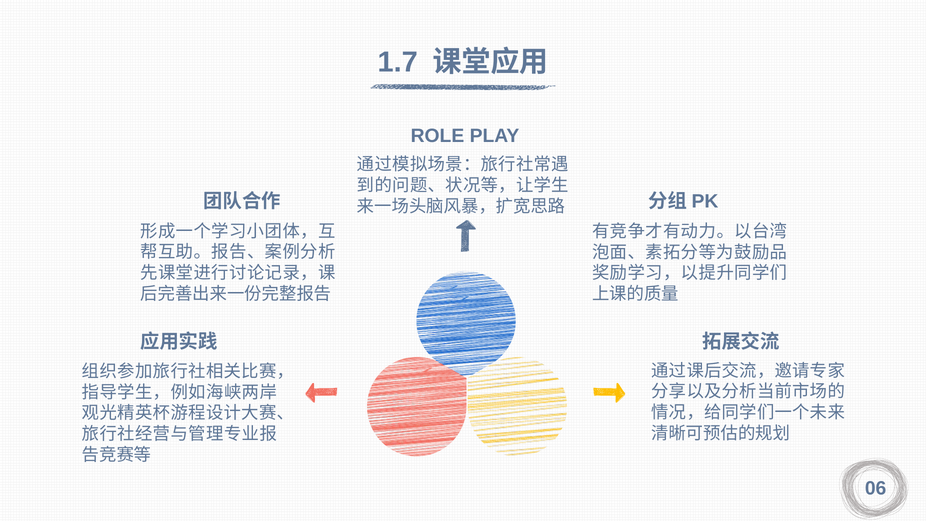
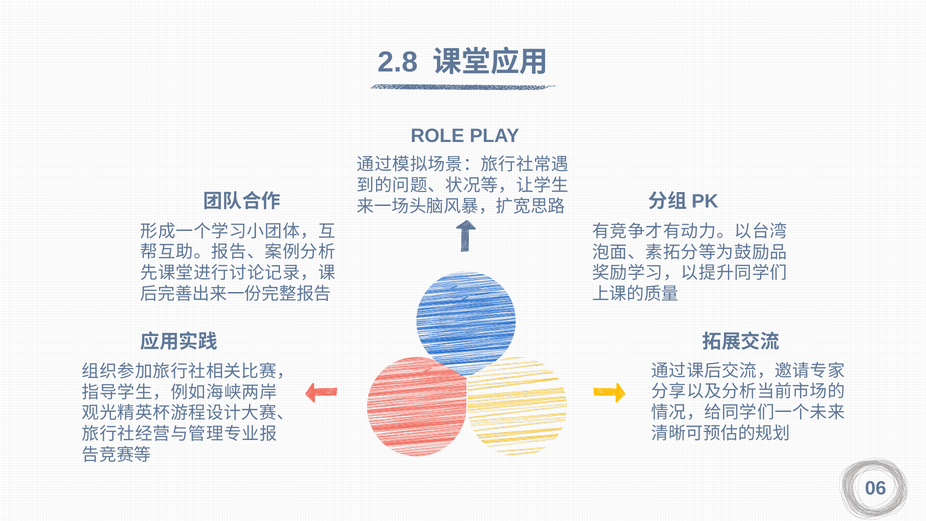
1.7: 1.7 -> 2.8
